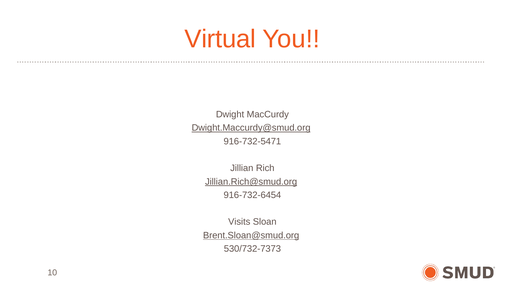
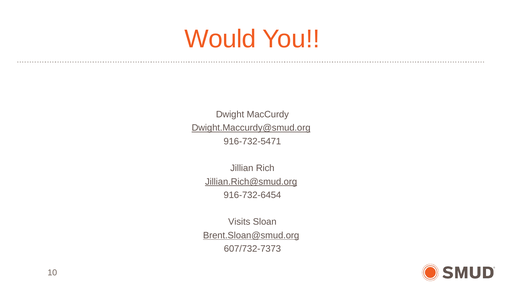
Virtual: Virtual -> Would
530/732-7373: 530/732-7373 -> 607/732-7373
